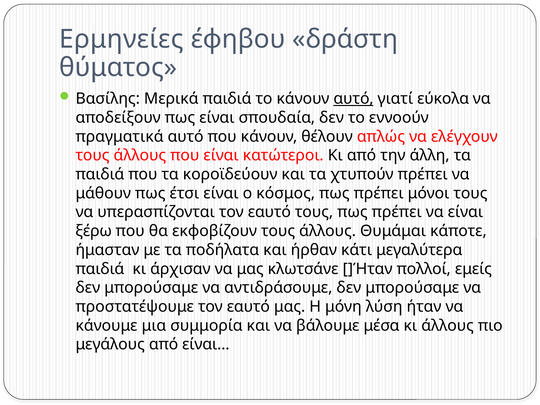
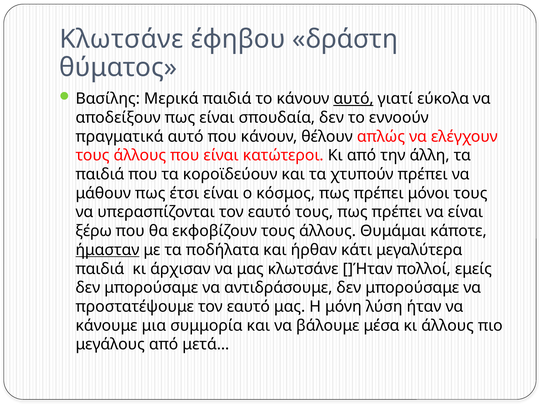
Ερμηνείες at (122, 39): Ερμηνείες -> Κλωτσάνε
ήμασταν underline: none -> present
είναι…: είναι… -> μετά…
